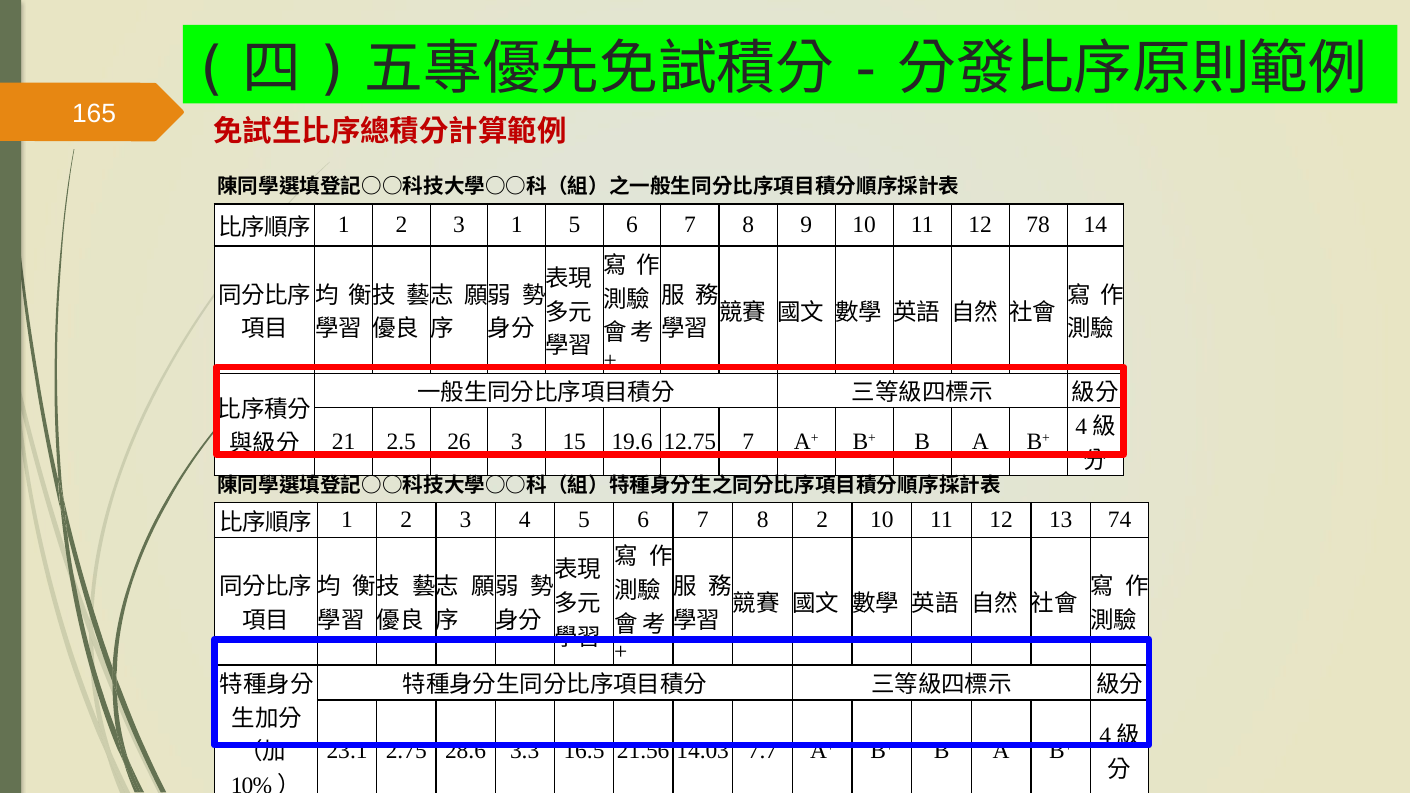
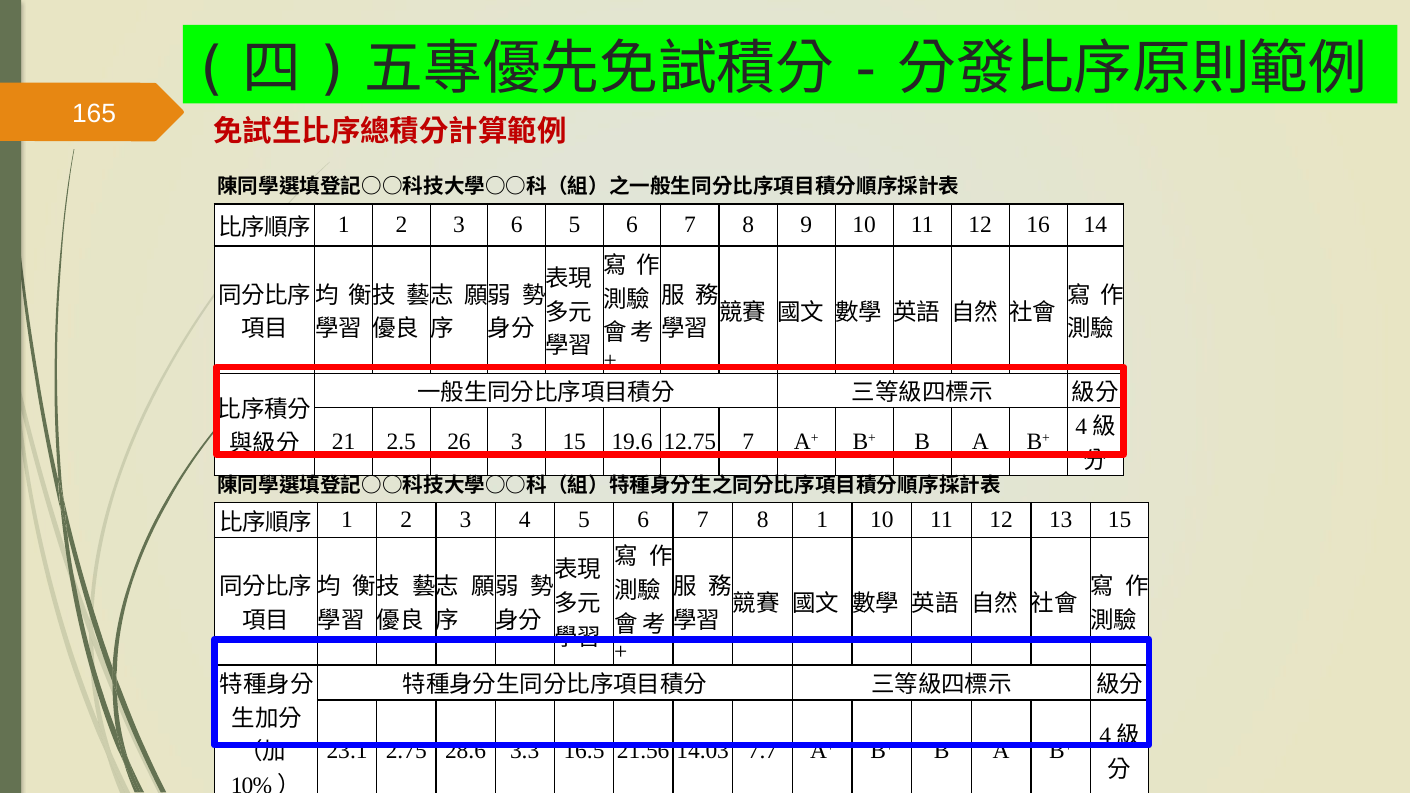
3 1: 1 -> 6
78: 78 -> 16
8 2: 2 -> 1
13 74: 74 -> 15
